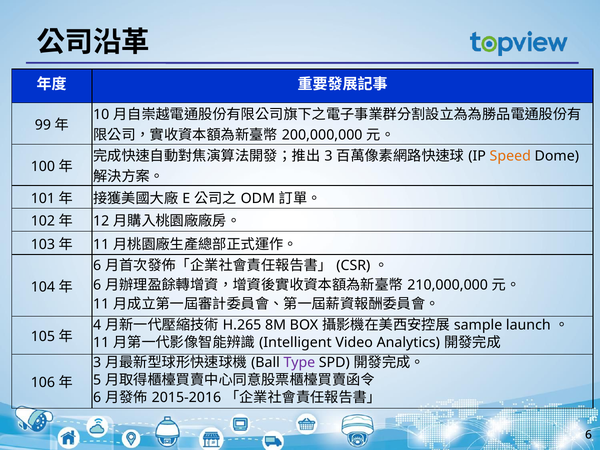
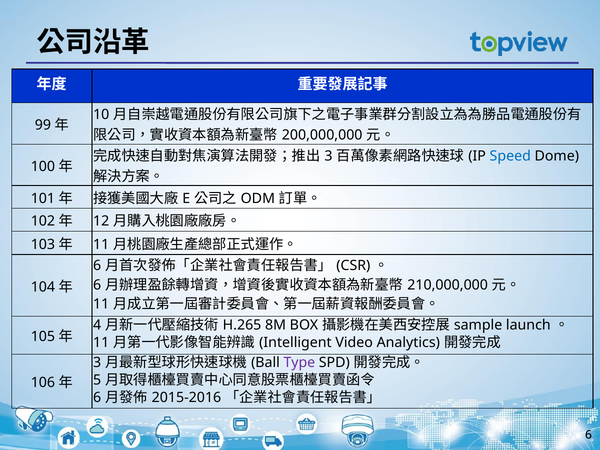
Speed colour: orange -> blue
